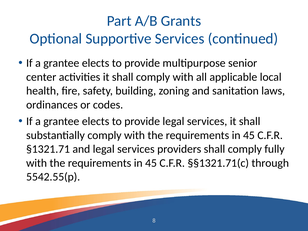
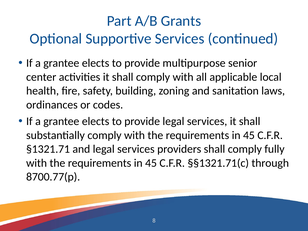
5542.55(p: 5542.55(p -> 8700.77(p
